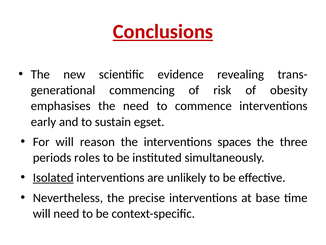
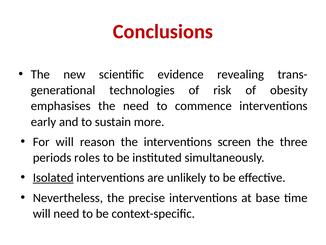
Conclusions underline: present -> none
commencing: commencing -> technologies
egset: egset -> more
spaces: spaces -> screen
